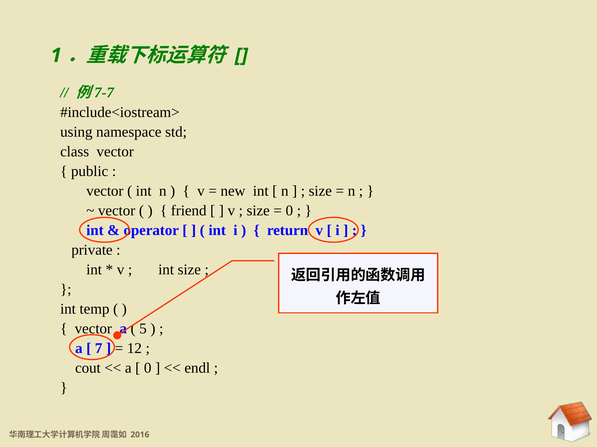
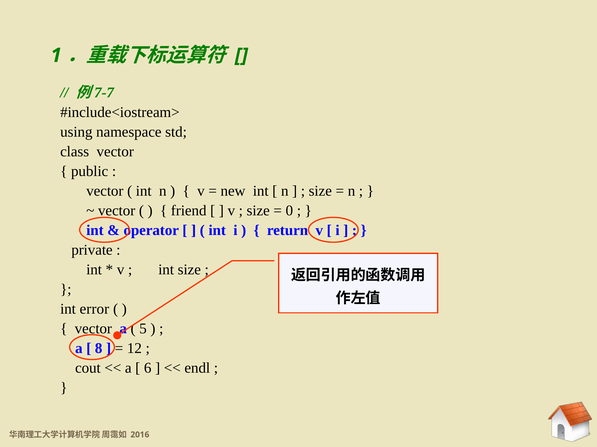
temp: temp -> error
7: 7 -> 8
0 at (148, 369): 0 -> 6
